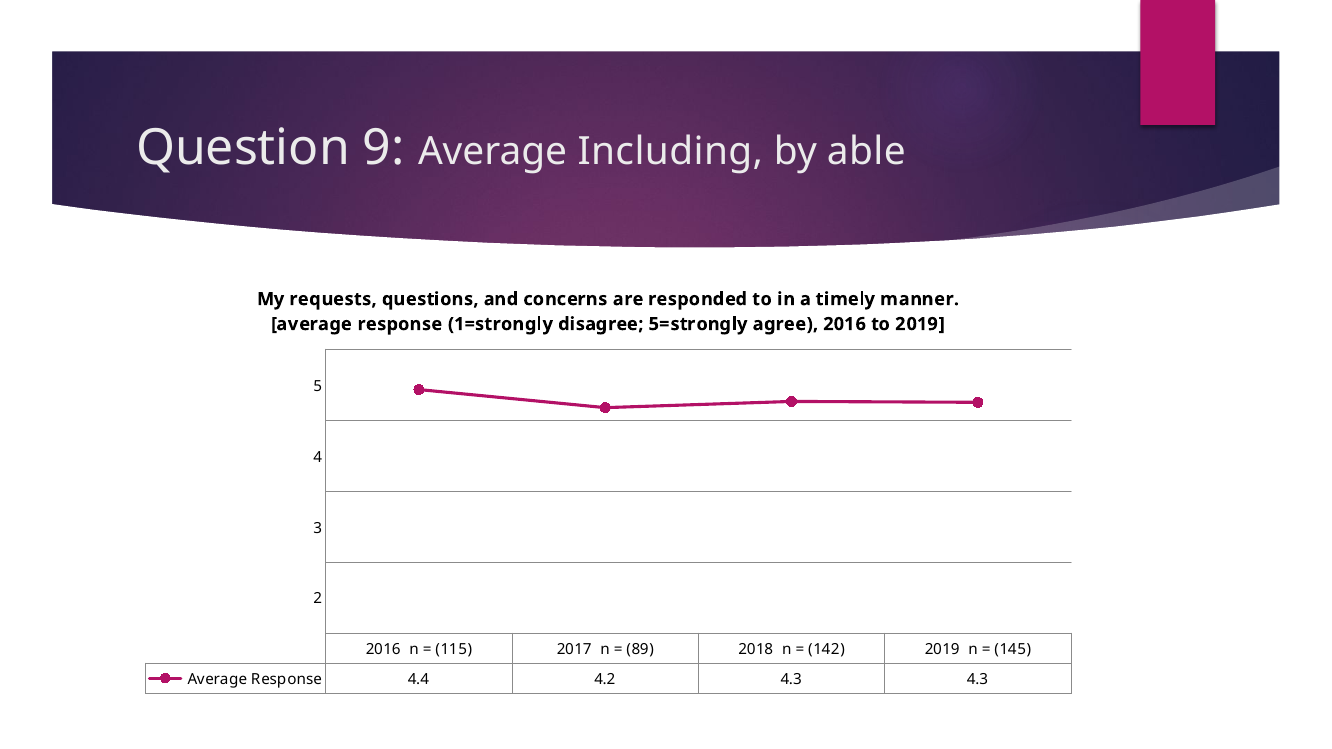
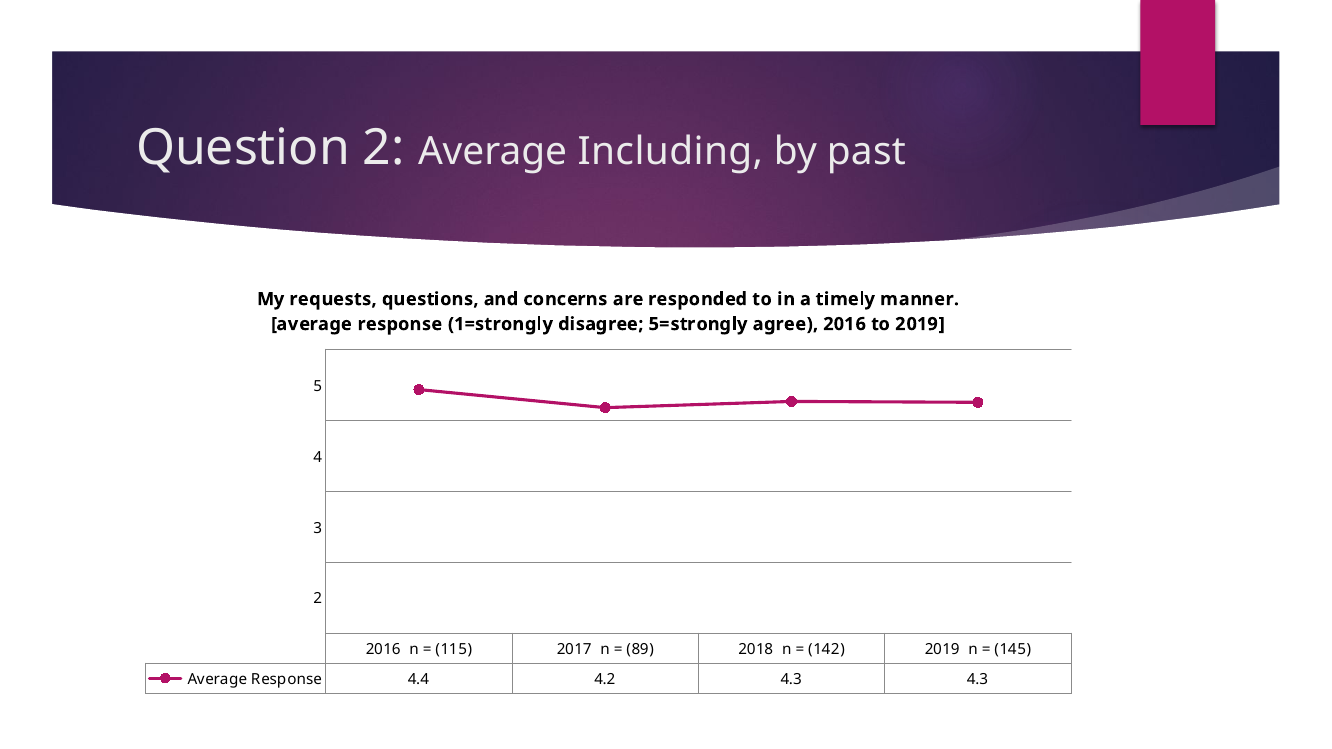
Question 9: 9 -> 2
able: able -> past
